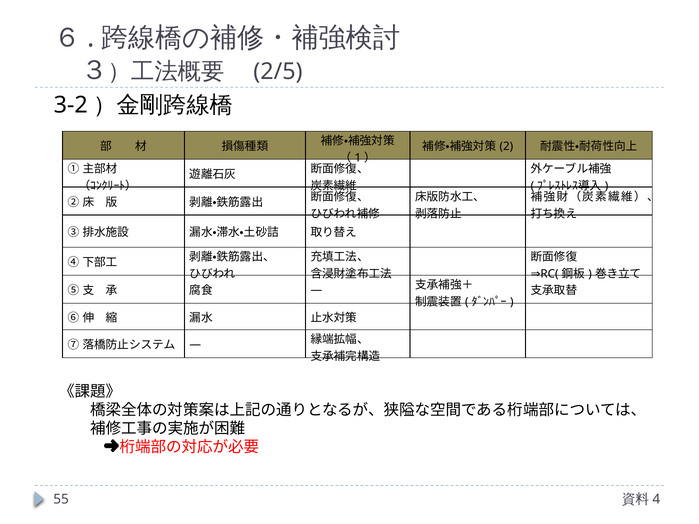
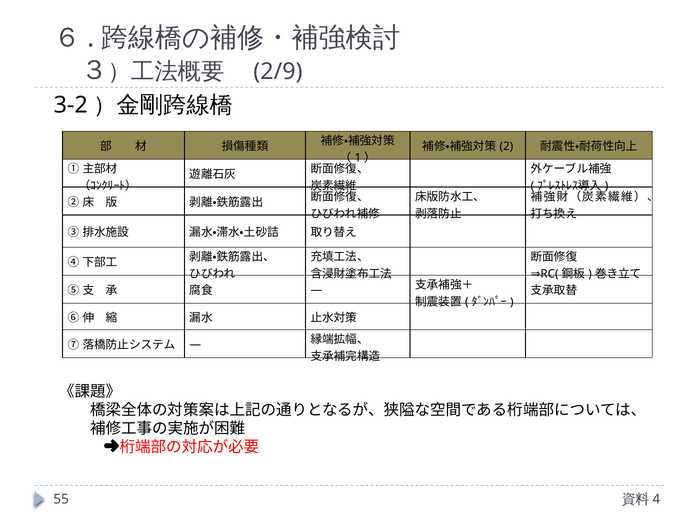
2/5: 2/5 -> 2/9
